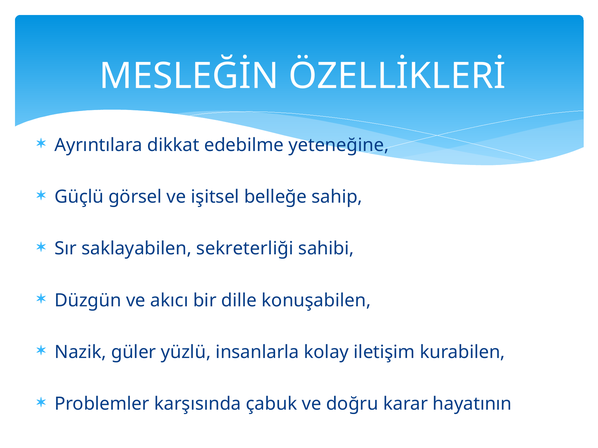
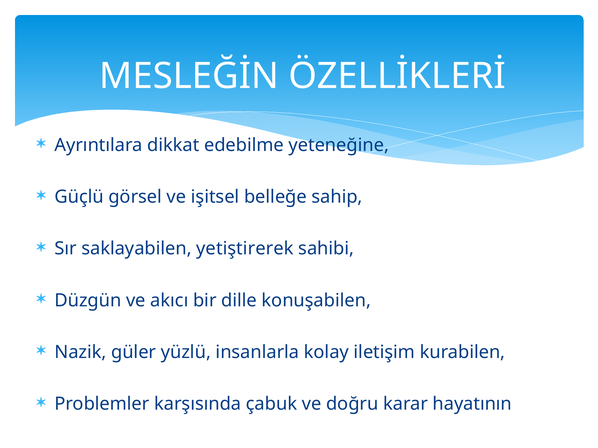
sekreterliği: sekreterliği -> yetiştirerek
